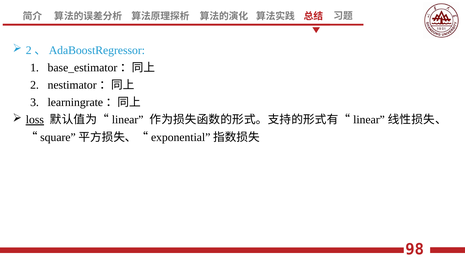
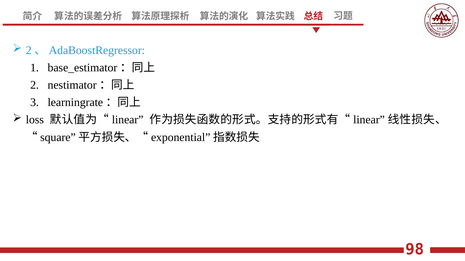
loss underline: present -> none
